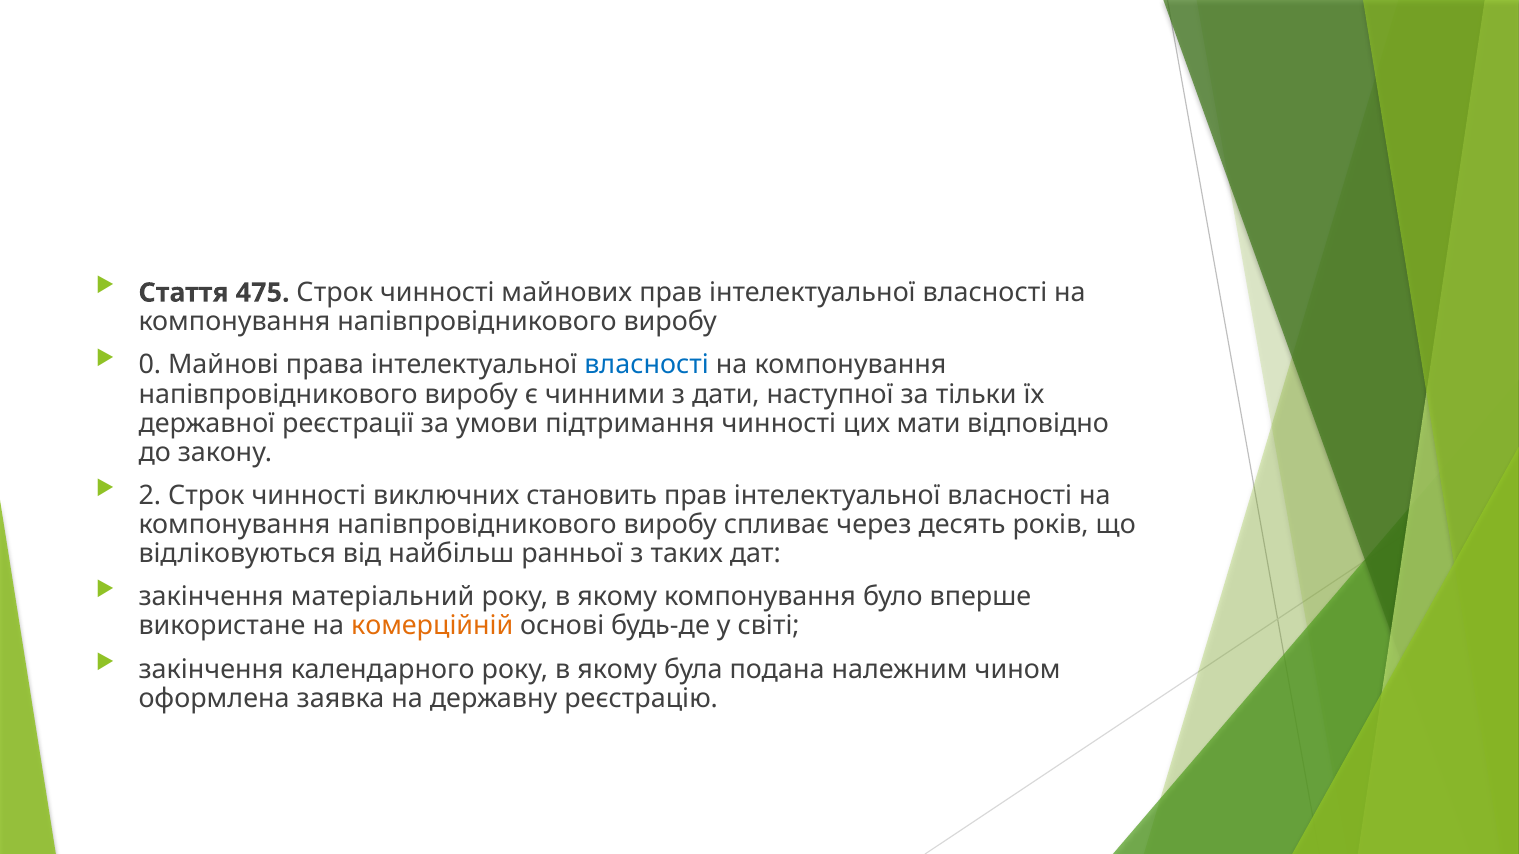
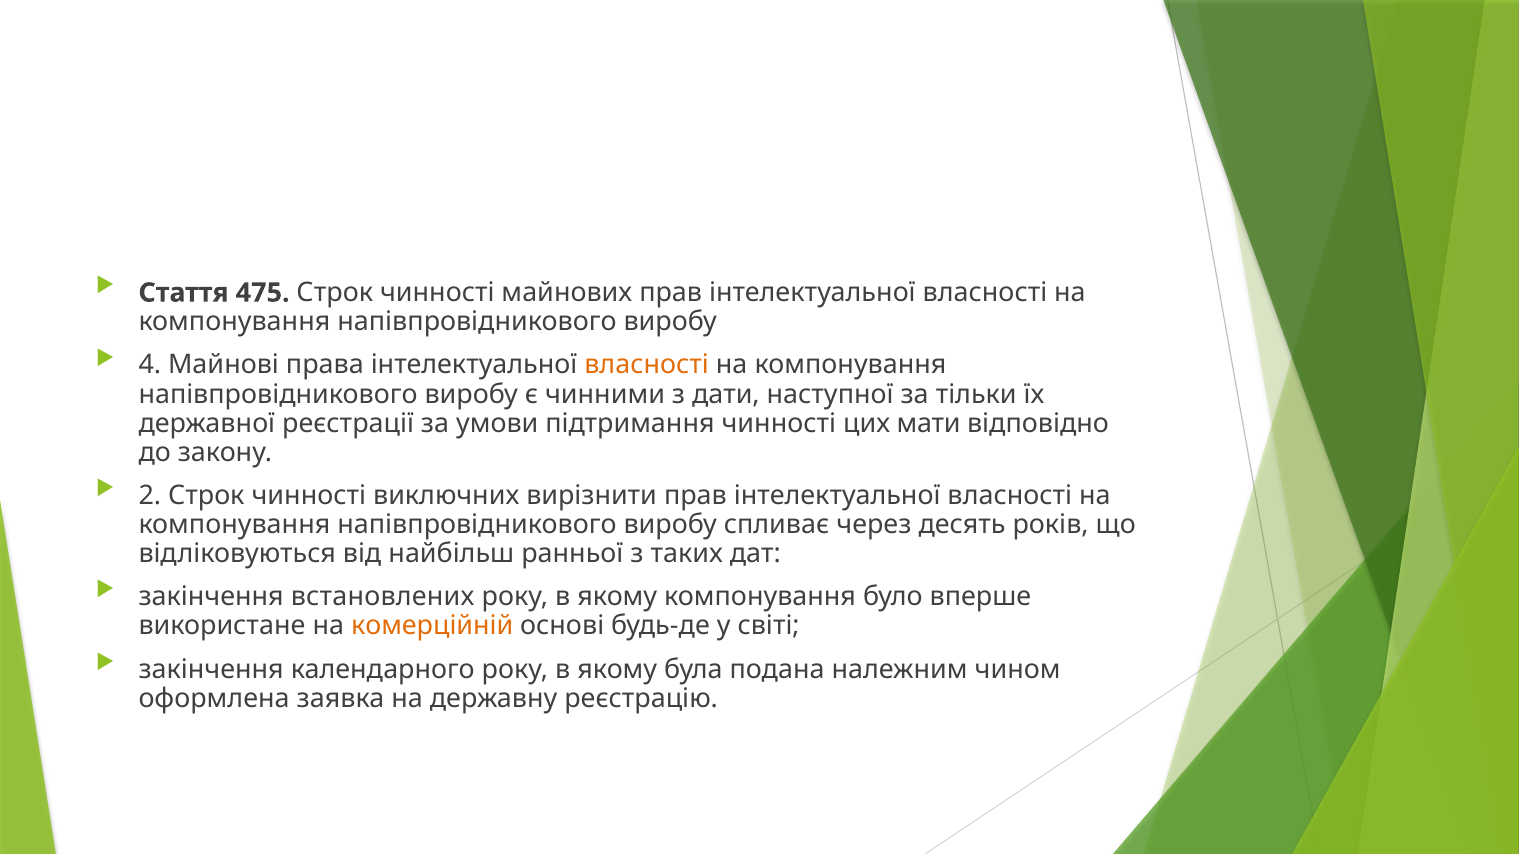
0: 0 -> 4
власності at (647, 365) colour: blue -> orange
становить: становить -> вирізнити
матеріальний: матеріальний -> встановлених
